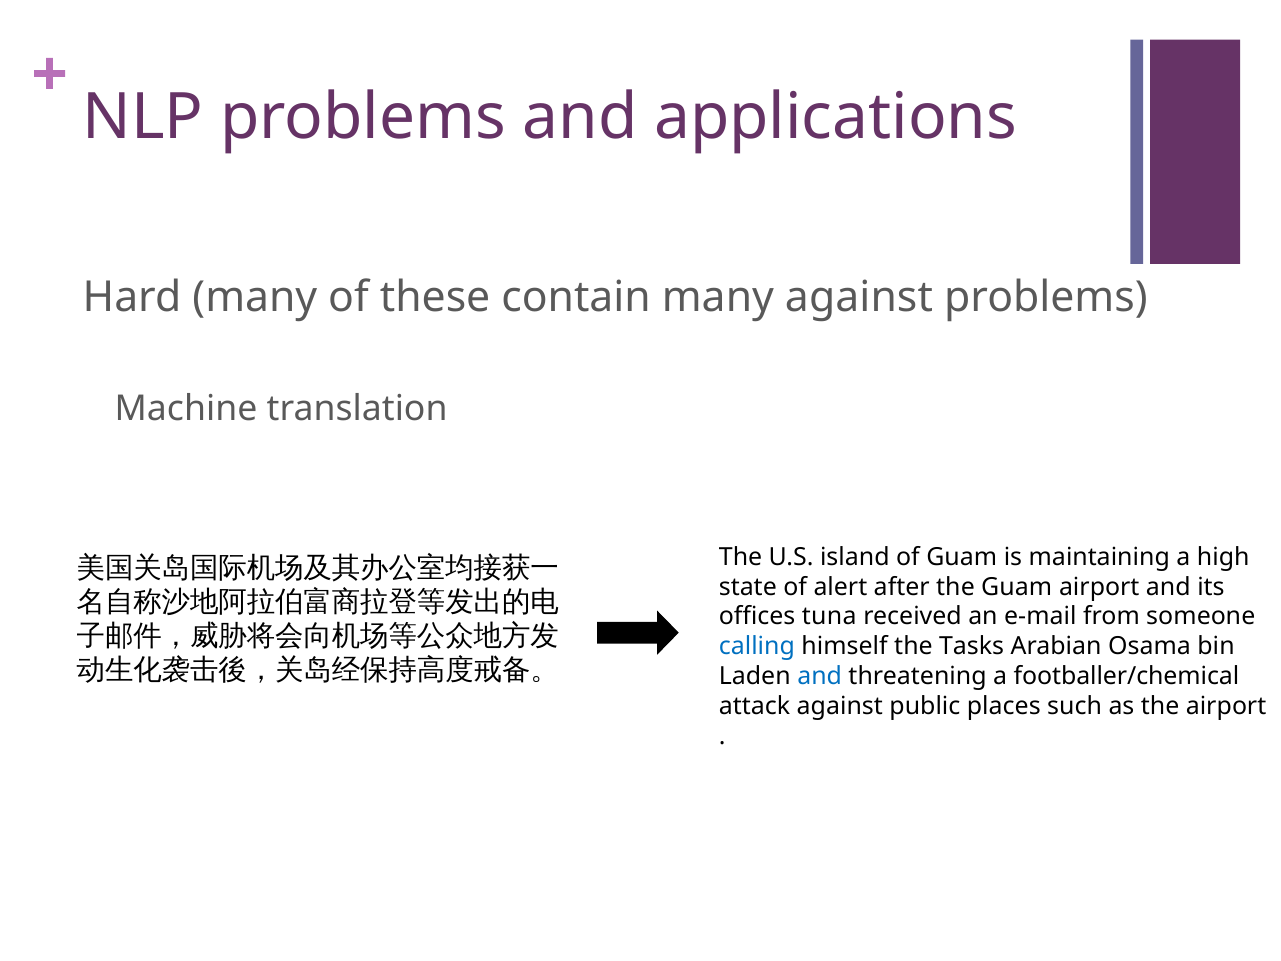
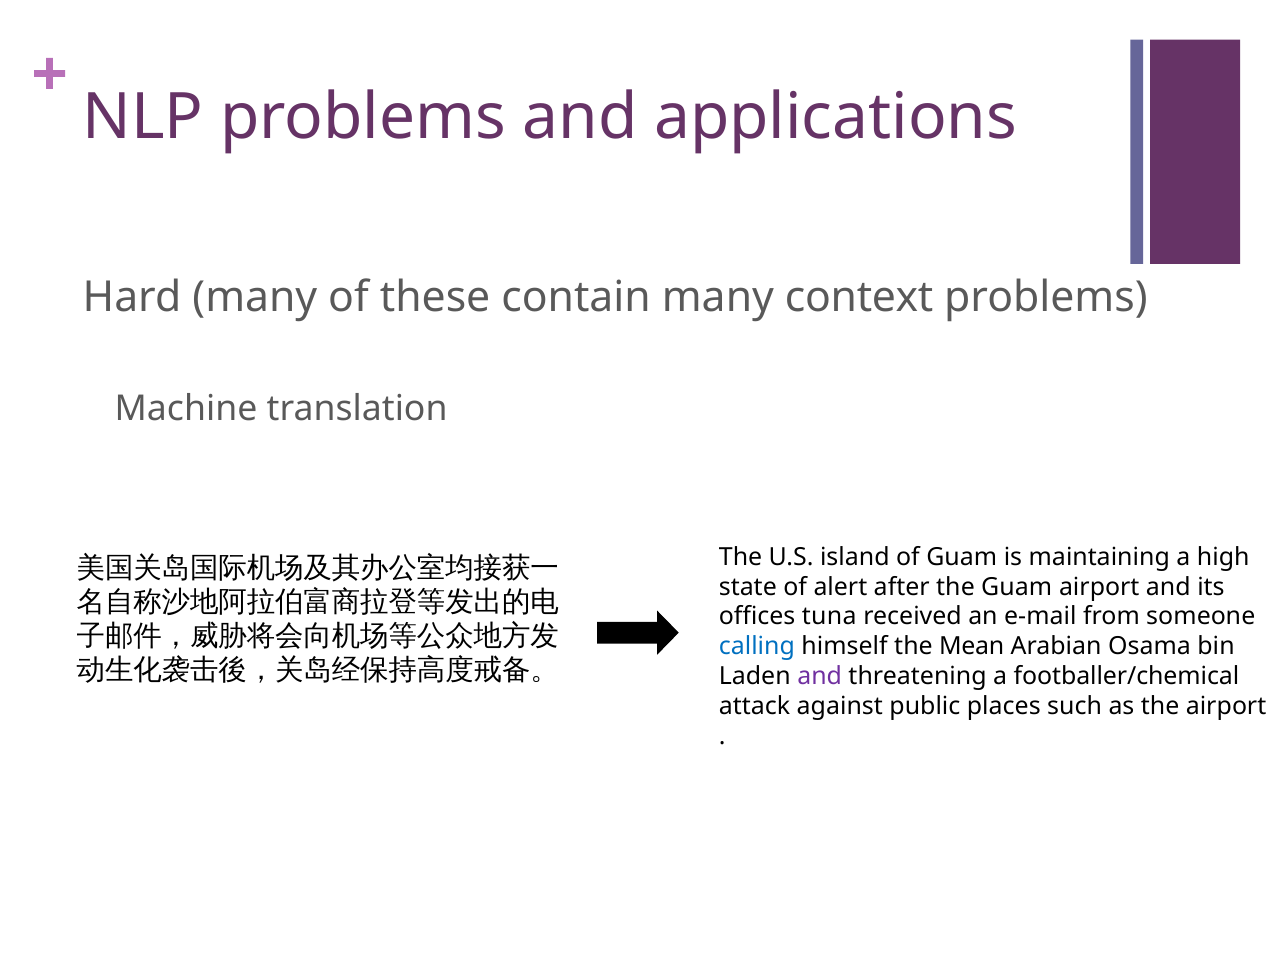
many against: against -> context
Tasks: Tasks -> Mean
and at (820, 676) colour: blue -> purple
